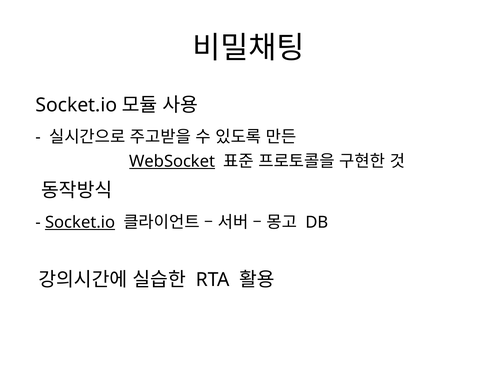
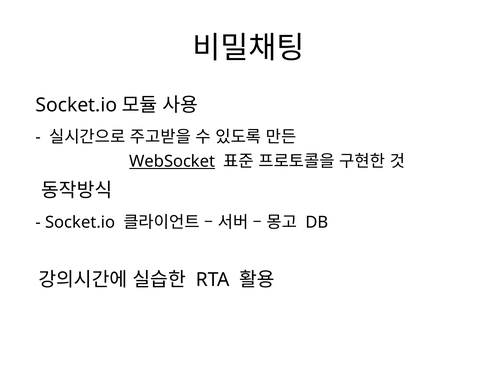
Socket.io at (80, 222) underline: present -> none
